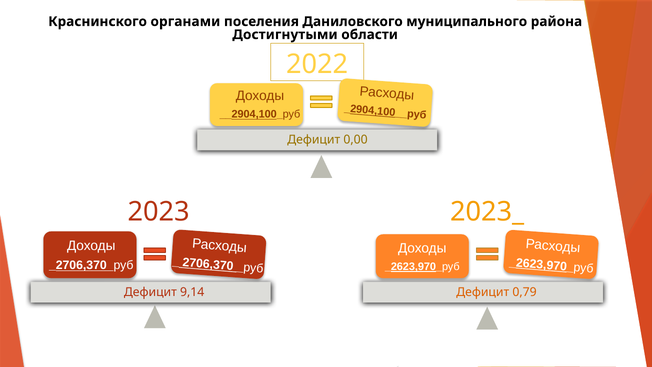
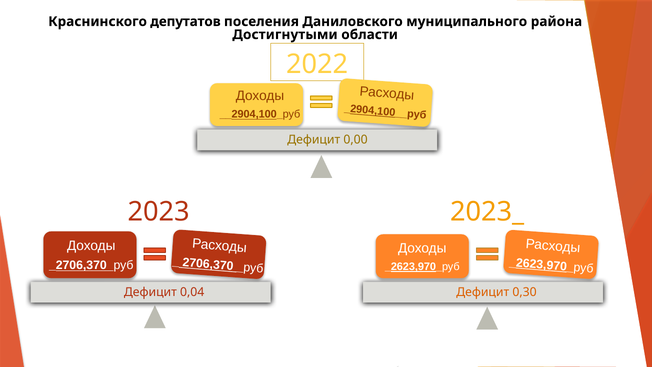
органами: органами -> депутатов
9,14: 9,14 -> 0,04
0,79: 0,79 -> 0,30
